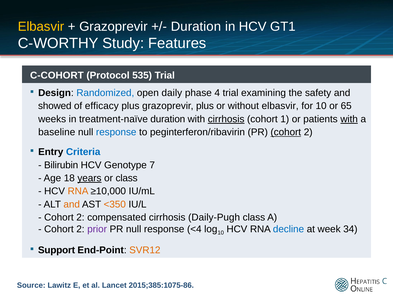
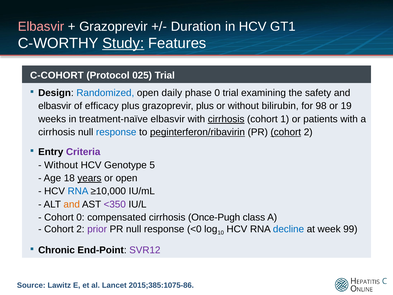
Elbasvir at (41, 26) colour: yellow -> pink
Study underline: none -> present
535: 535 -> 025
phase 4: 4 -> 0
showed at (55, 106): showed -> elbasvir
without elbasvir: elbasvir -> bilirubin
for 10: 10 -> 98
65: 65 -> 19
treatment-naïve duration: duration -> elbasvir
with at (349, 119) underline: present -> none
baseline at (57, 132): baseline -> cirrhosis
peginterferon/ribavirin underline: none -> present
Criteria colour: blue -> purple
Bilirubin at (61, 165): Bilirubin -> Without
7: 7 -> 5
or class: class -> open
RNA at (78, 191) colour: orange -> blue
<350 colour: orange -> purple
2 at (80, 217): 2 -> 0
Daily-Pugh: Daily-Pugh -> Once-Pugh
<4: <4 -> <0
34: 34 -> 99
Support: Support -> Chronic
SVR12 colour: orange -> purple
